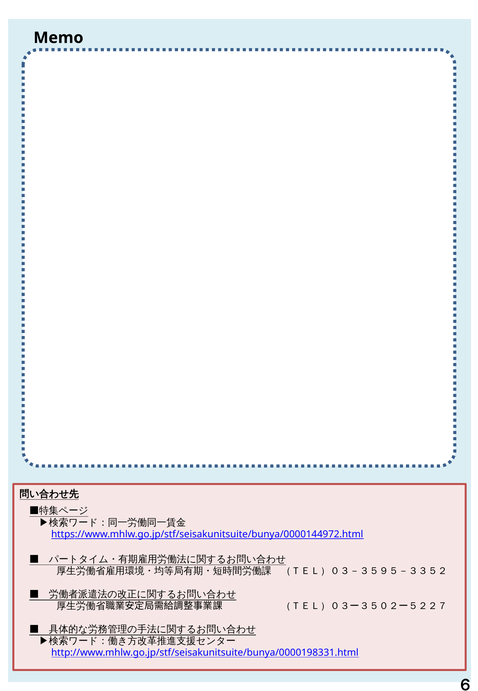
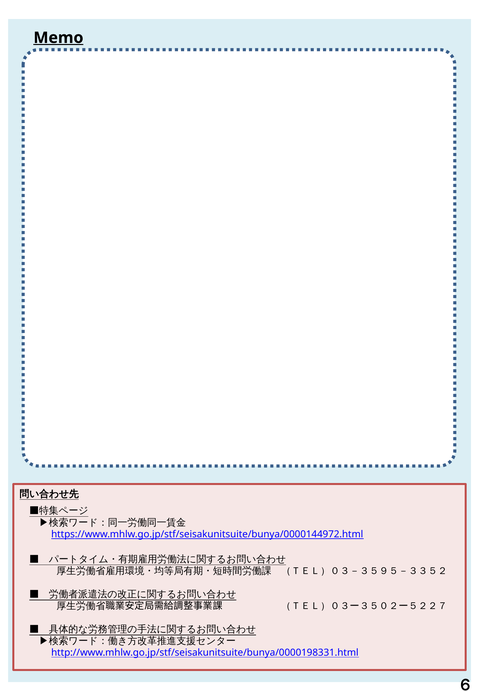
Memo underline: none -> present
